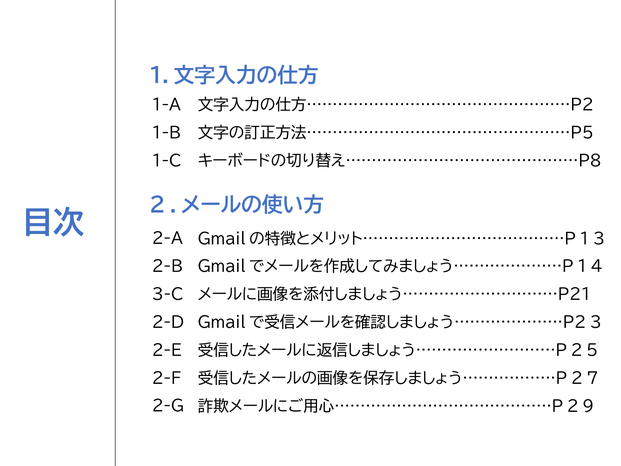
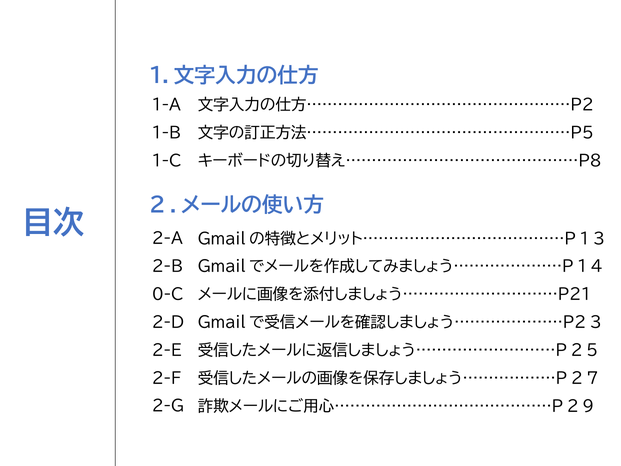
3-C: 3-C -> 0-C
